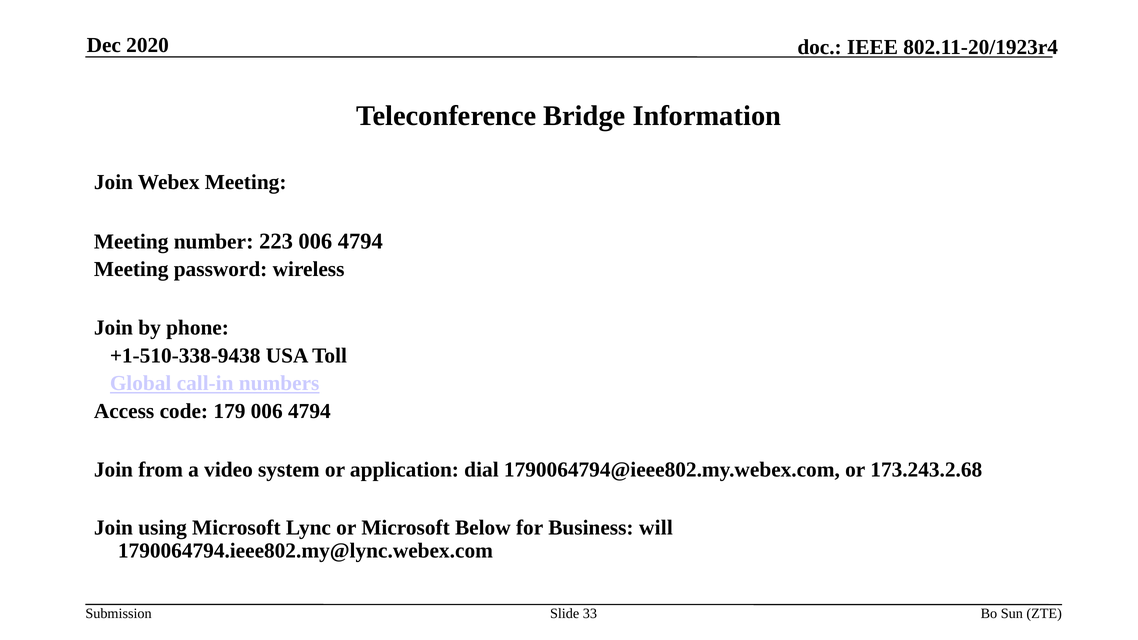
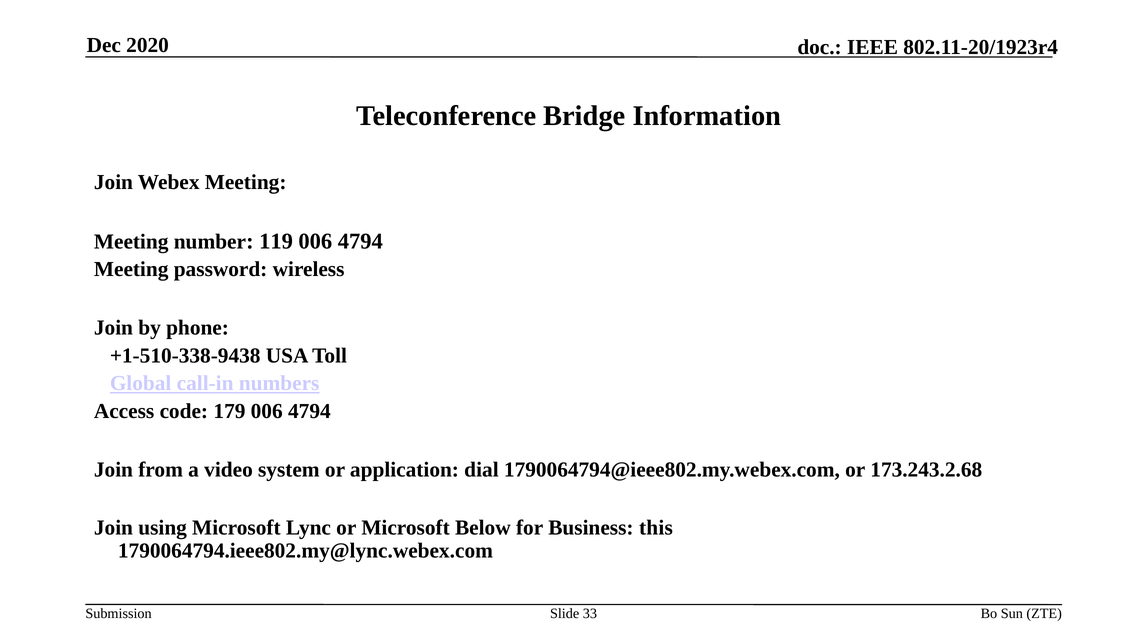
223: 223 -> 119
will: will -> this
